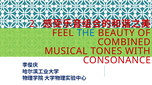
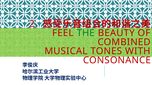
THE colour: blue -> green
